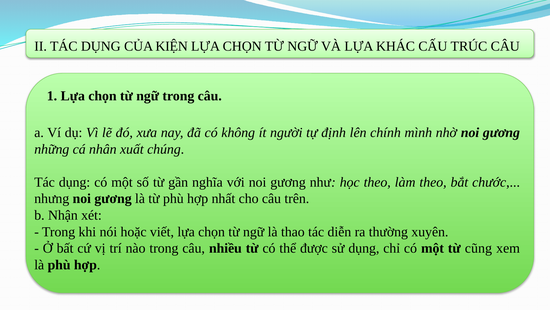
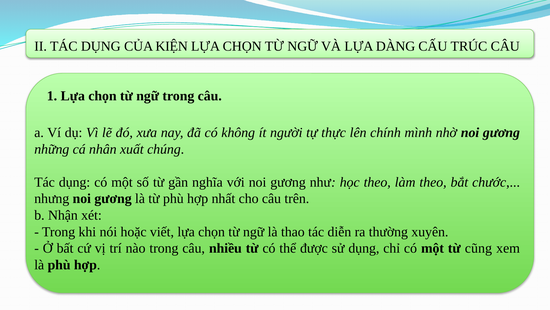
KHÁC: KHÁC -> DÀNG
định: định -> thực
